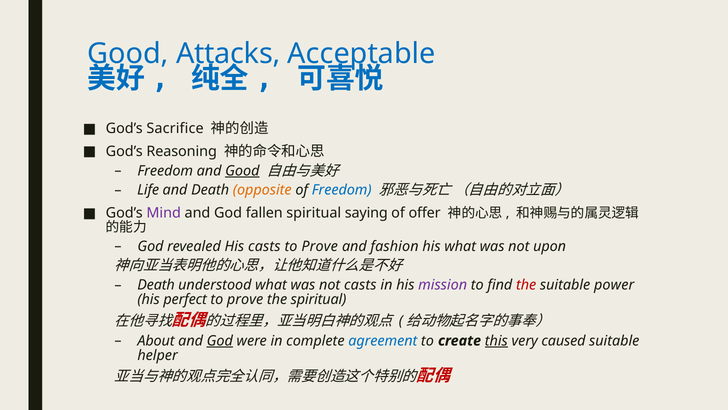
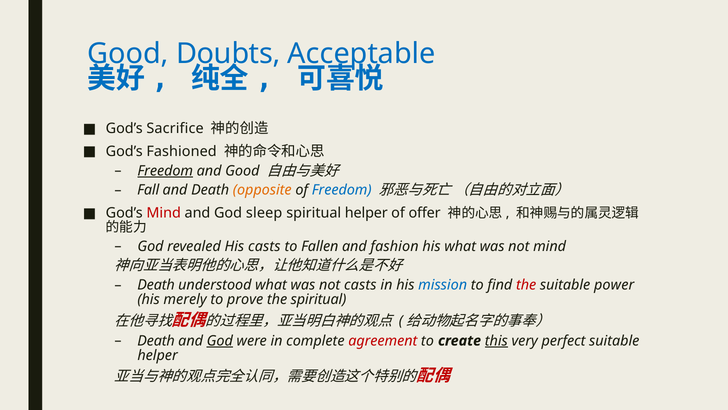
Attacks: Attacks -> Doubts
Reasoning: Reasoning -> Fashioned
Freedom at (165, 171) underline: none -> present
Good at (242, 171) underline: present -> none
Life: Life -> Fall
Mind at (164, 213) colour: purple -> red
fallen: fallen -> sleep
spiritual saying: saying -> helper
Prove at (320, 246): Prove -> Fallen
not upon: upon -> mind
mission colour: purple -> blue
perfect: perfect -> merely
About at (156, 340): About -> Death
agreement colour: blue -> red
caused: caused -> perfect
